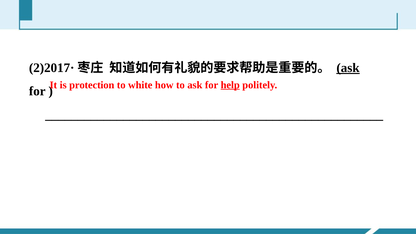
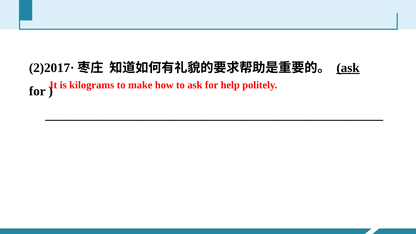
protection: protection -> kilograms
white: white -> make
help underline: present -> none
